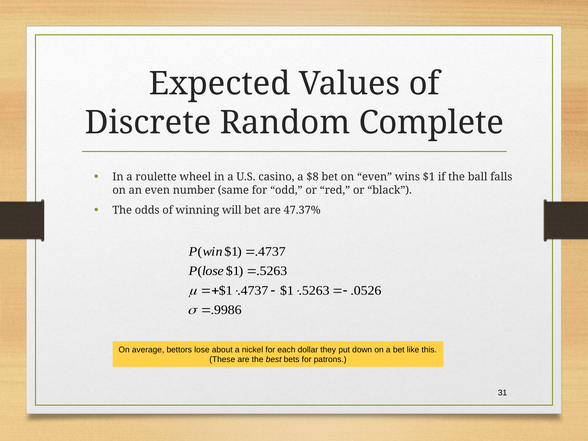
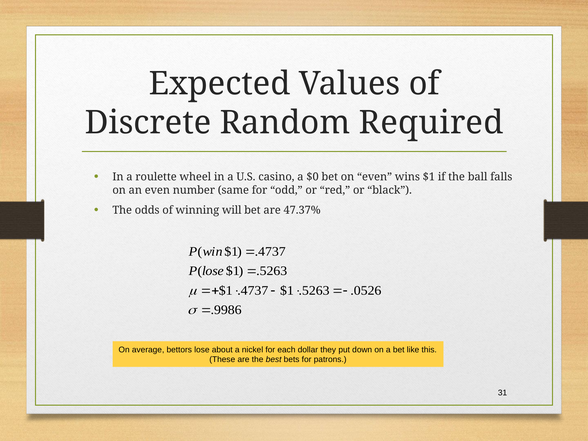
Complete: Complete -> Required
$8: $8 -> $0
